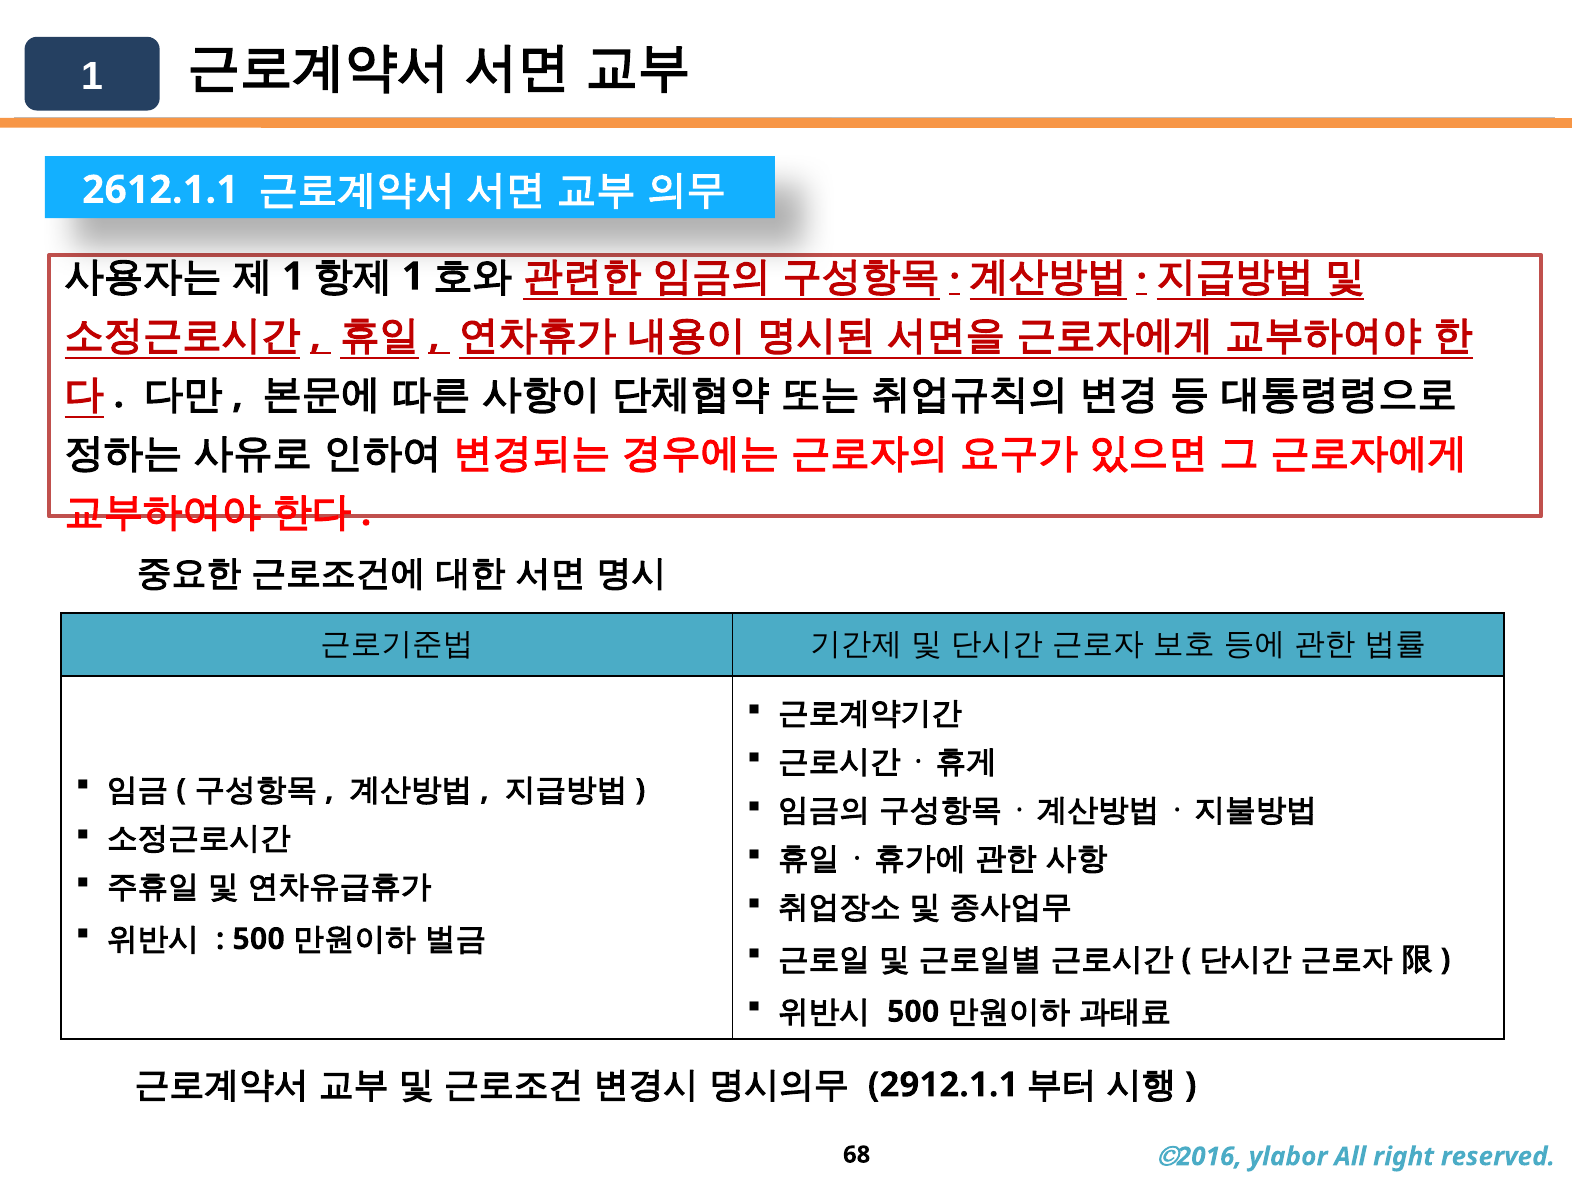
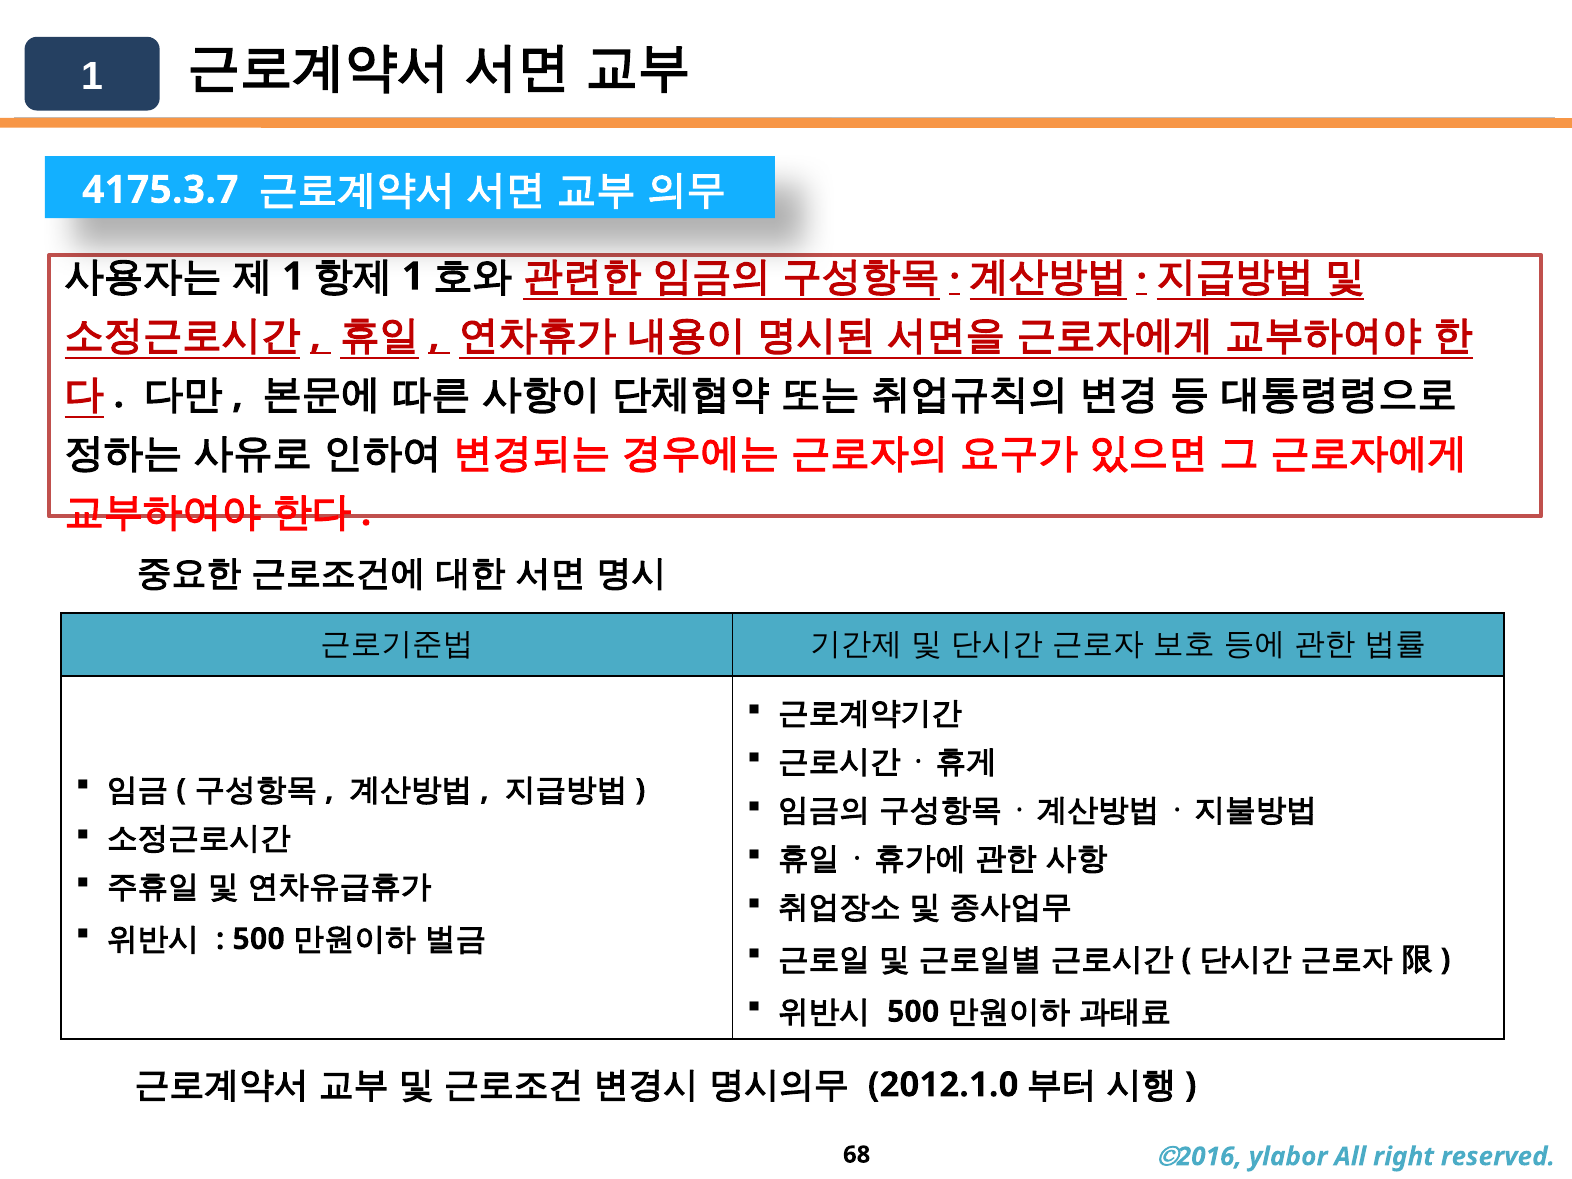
2612.1.1: 2612.1.1 -> 4175.3.7
2912.1.1: 2912.1.1 -> 2012.1.0
